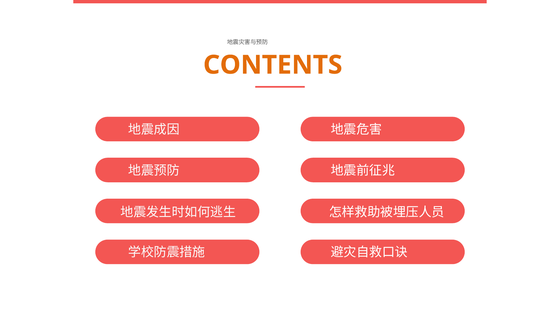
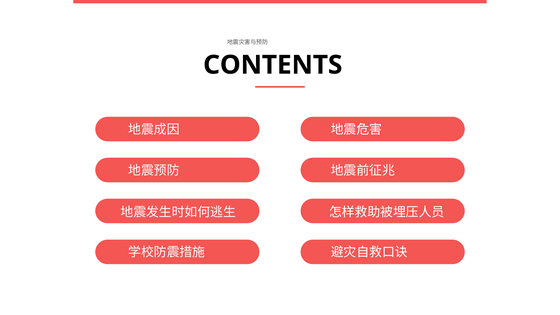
CONTENTS colour: orange -> black
